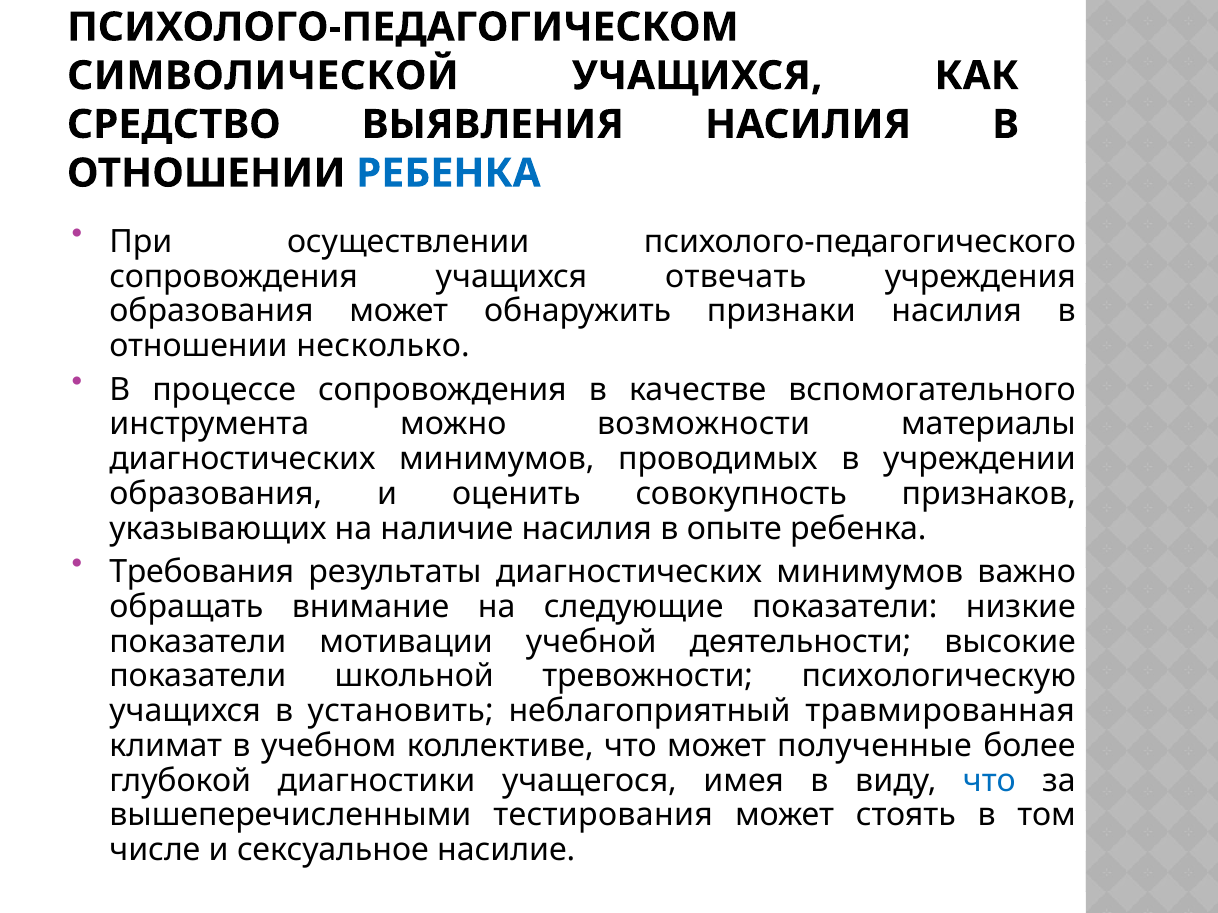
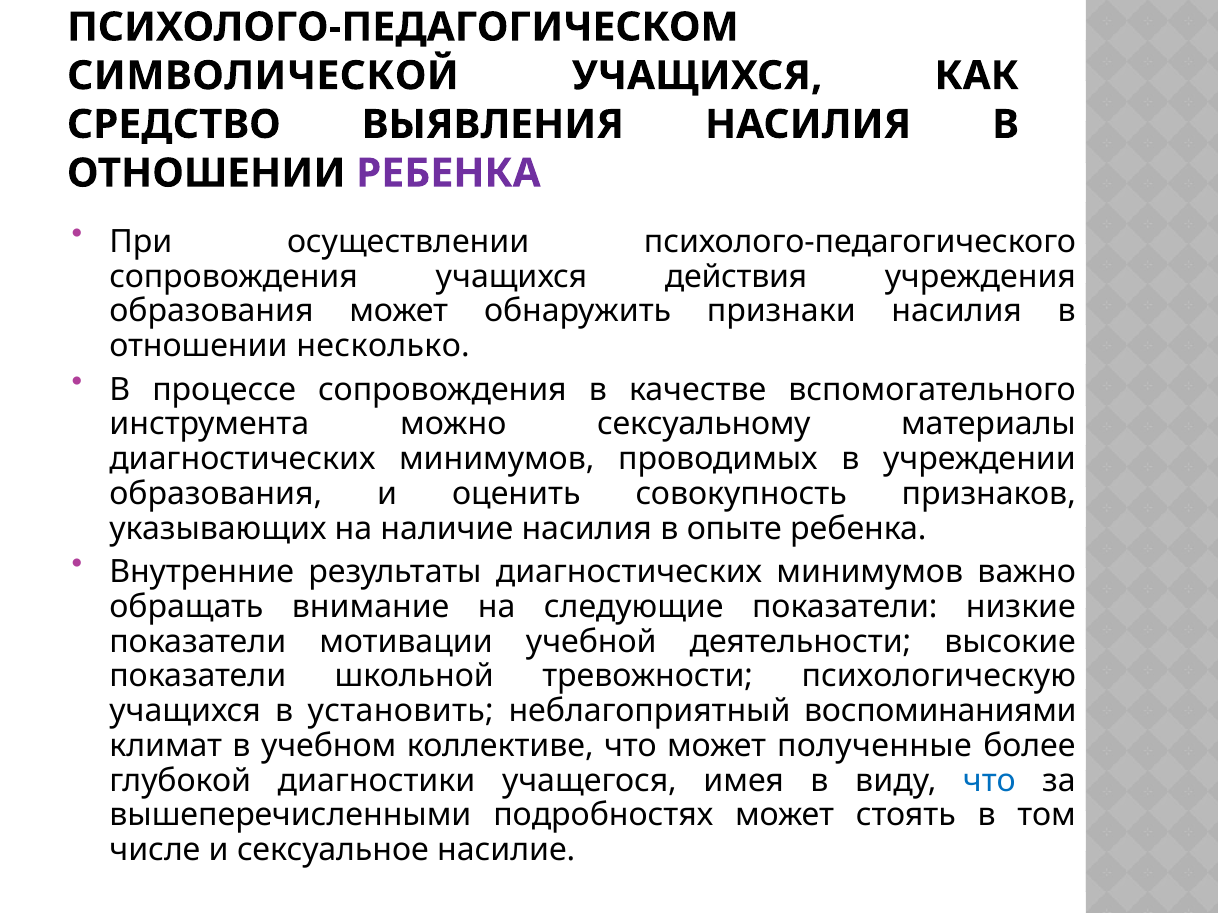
РЕБЕНКА at (448, 173) colour: blue -> purple
отвечать: отвечать -> действия
возможности: возможности -> сексуальному
Требования: Требования -> Внутренние
травмированная: травмированная -> воспоминаниями
тестирования: тестирования -> подробностях
